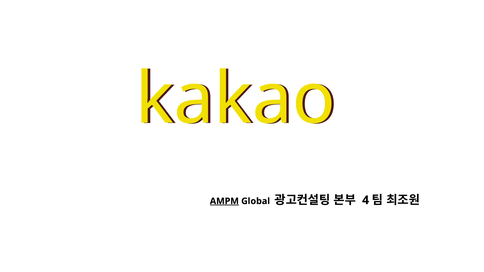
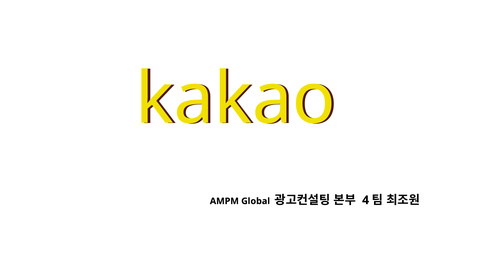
AMPM underline: present -> none
